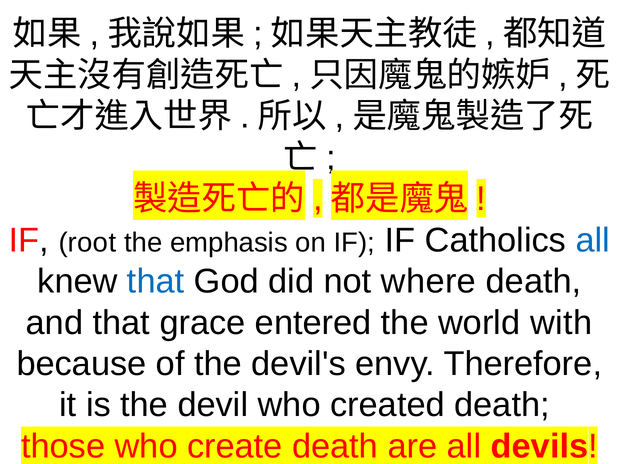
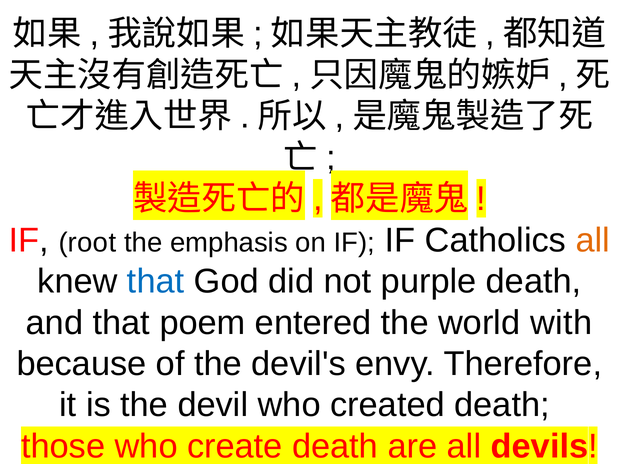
all at (593, 240) colour: blue -> orange
where: where -> purple
grace: grace -> poem
